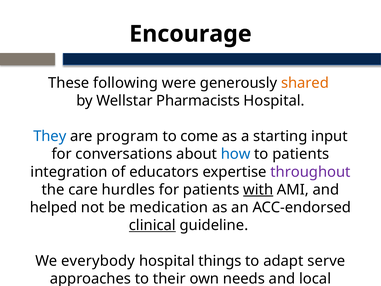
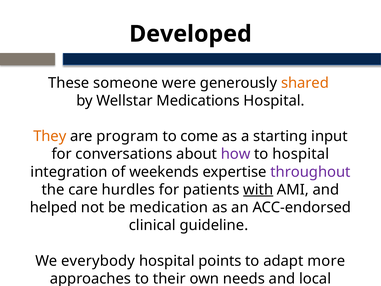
Encourage: Encourage -> Developed
following: following -> someone
Pharmacists: Pharmacists -> Medications
They colour: blue -> orange
how colour: blue -> purple
to patients: patients -> hospital
educators: educators -> weekends
clinical underline: present -> none
things: things -> points
serve: serve -> more
